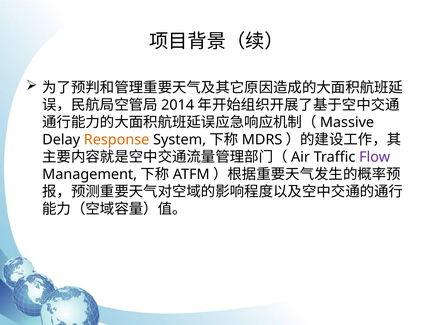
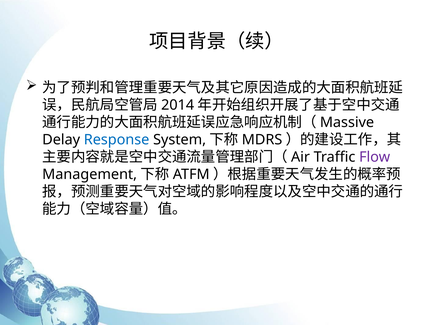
Response colour: orange -> blue
